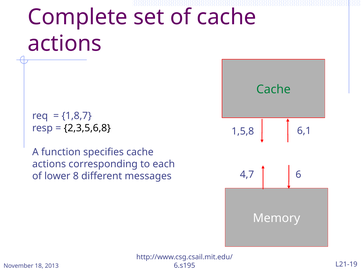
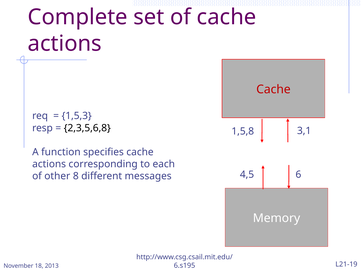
Cache at (273, 89) colour: green -> red
1,8,7: 1,8,7 -> 1,5,3
6,1: 6,1 -> 3,1
4,7: 4,7 -> 4,5
lower: lower -> other
